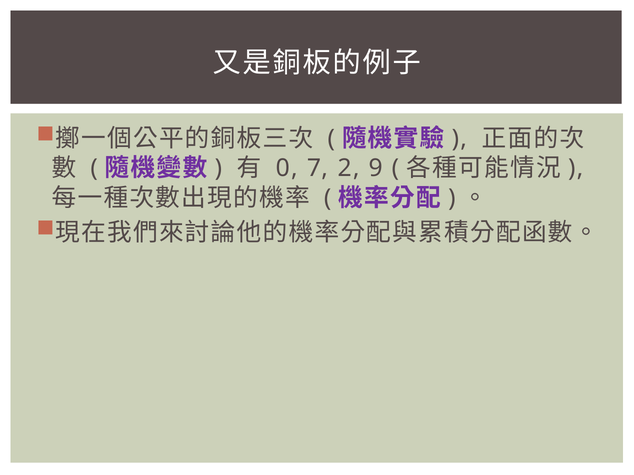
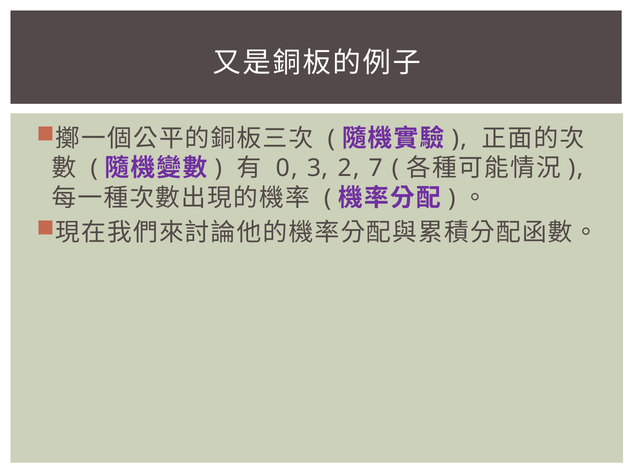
7: 7 -> 3
9: 9 -> 7
